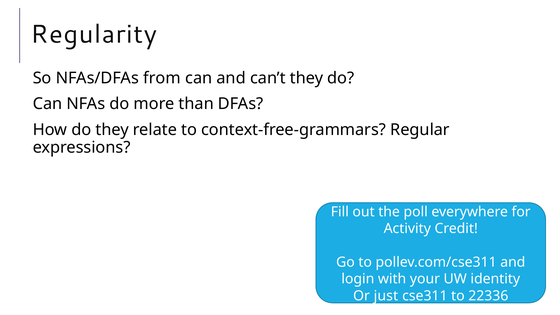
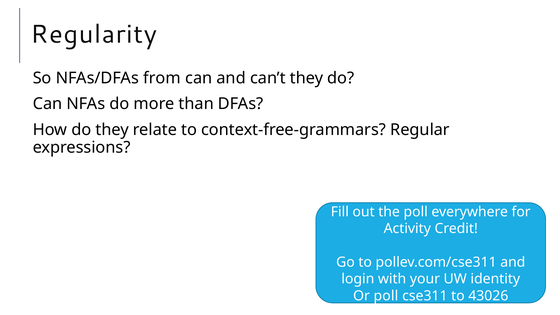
Or just: just -> poll
22336: 22336 -> 43026
